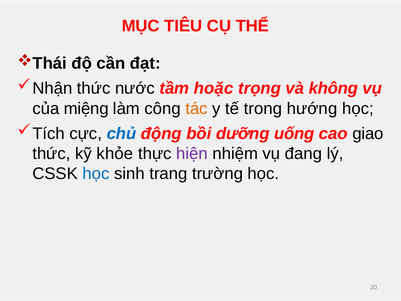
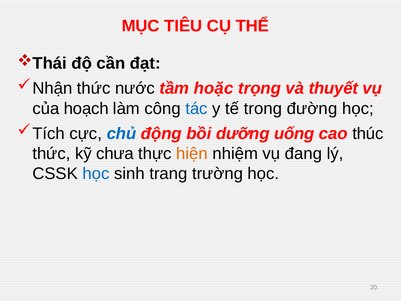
không: không -> thuyết
miệng: miệng -> hoạch
tác colour: orange -> blue
hướng: hướng -> đường
giao: giao -> thúc
khỏe: khỏe -> chưa
hiện colour: purple -> orange
